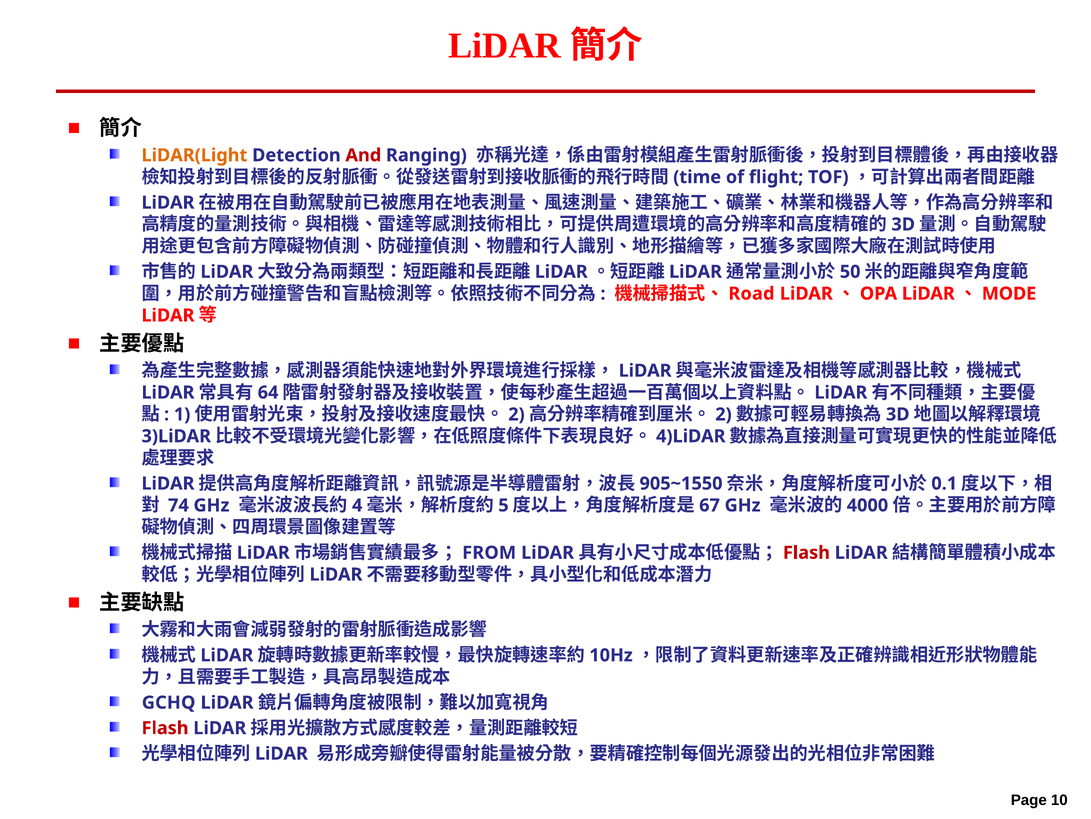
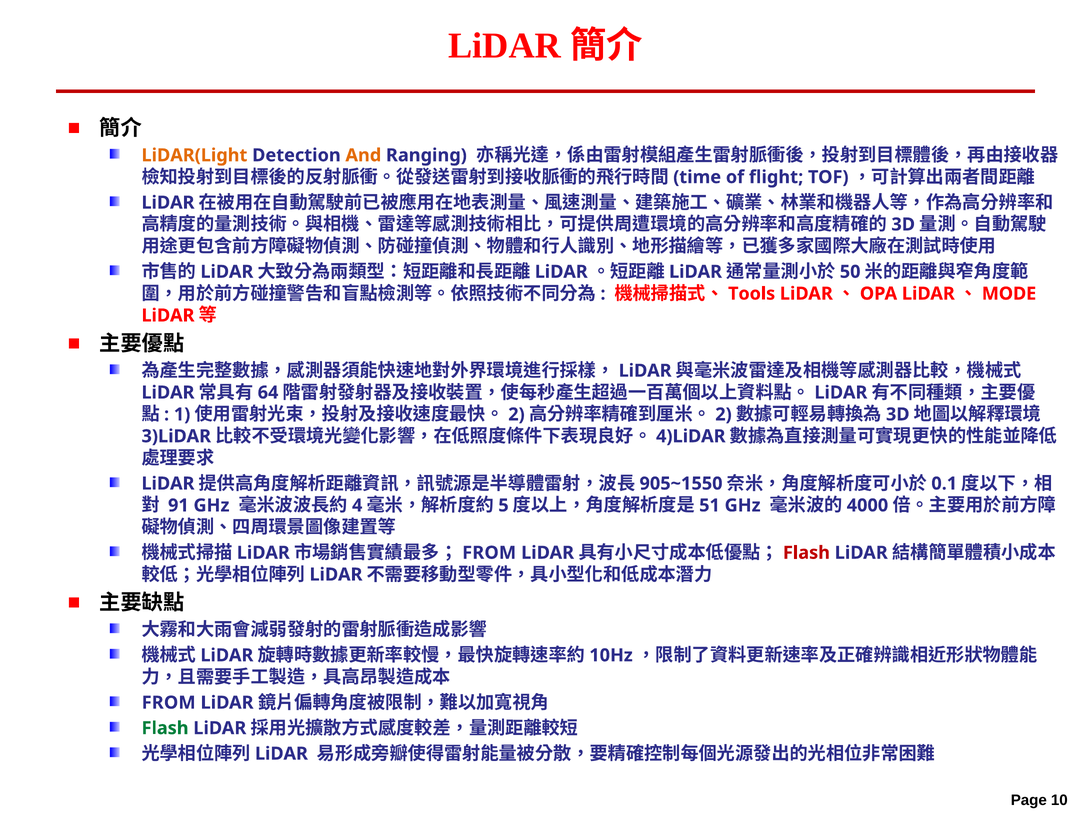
And colour: red -> orange
Road: Road -> Tools
74: 74 -> 91
67: 67 -> 51
GCHQ at (169, 702): GCHQ -> FROM
Flash at (165, 728) colour: red -> green
